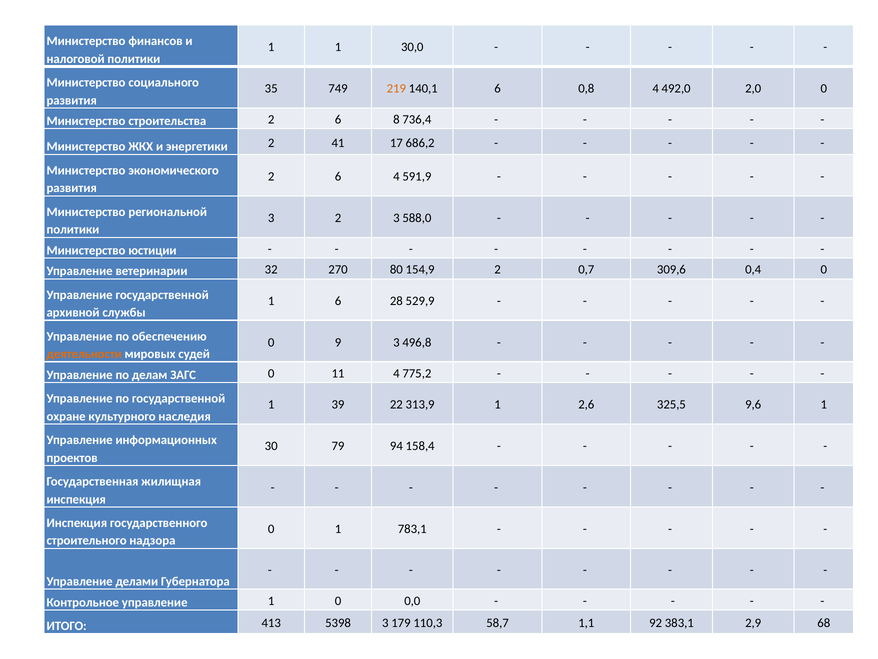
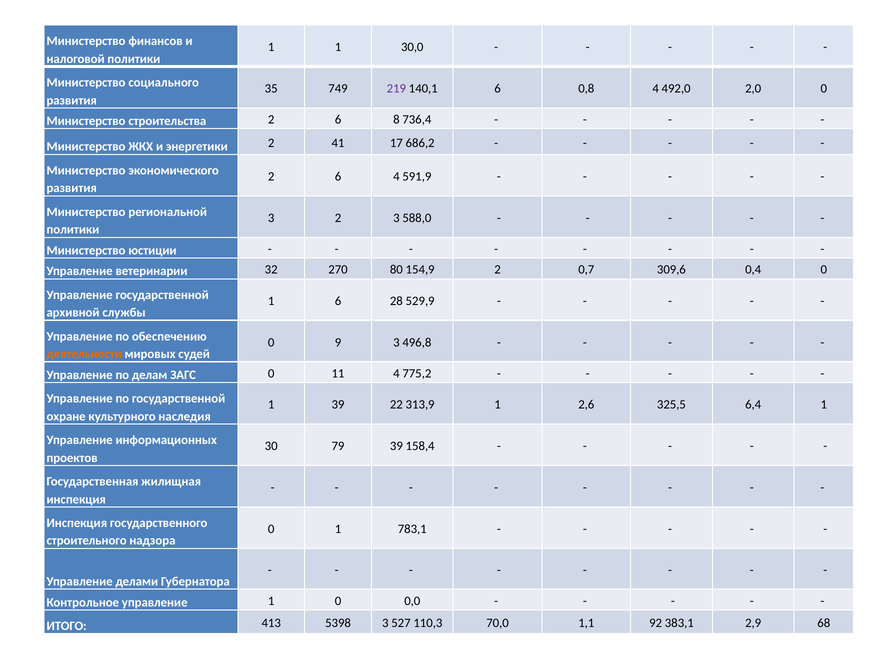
219 colour: orange -> purple
9,6: 9,6 -> 6,4
79 94: 94 -> 39
179: 179 -> 527
58,7: 58,7 -> 70,0
